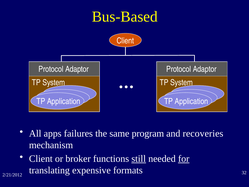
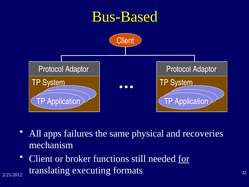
program: program -> physical
still underline: present -> none
expensive: expensive -> executing
